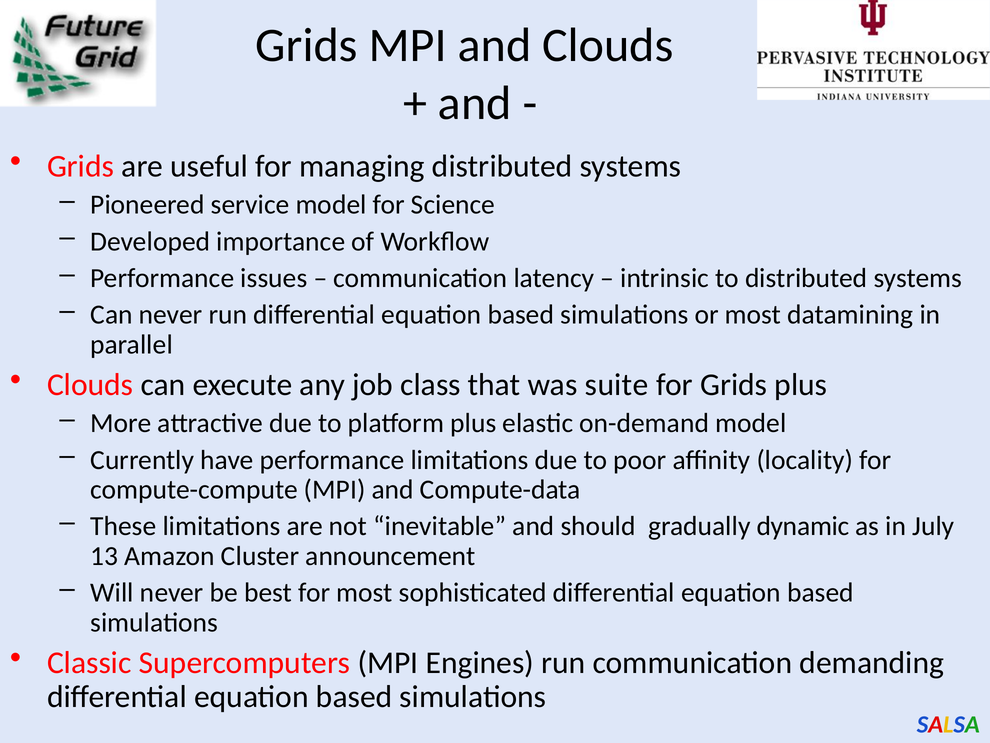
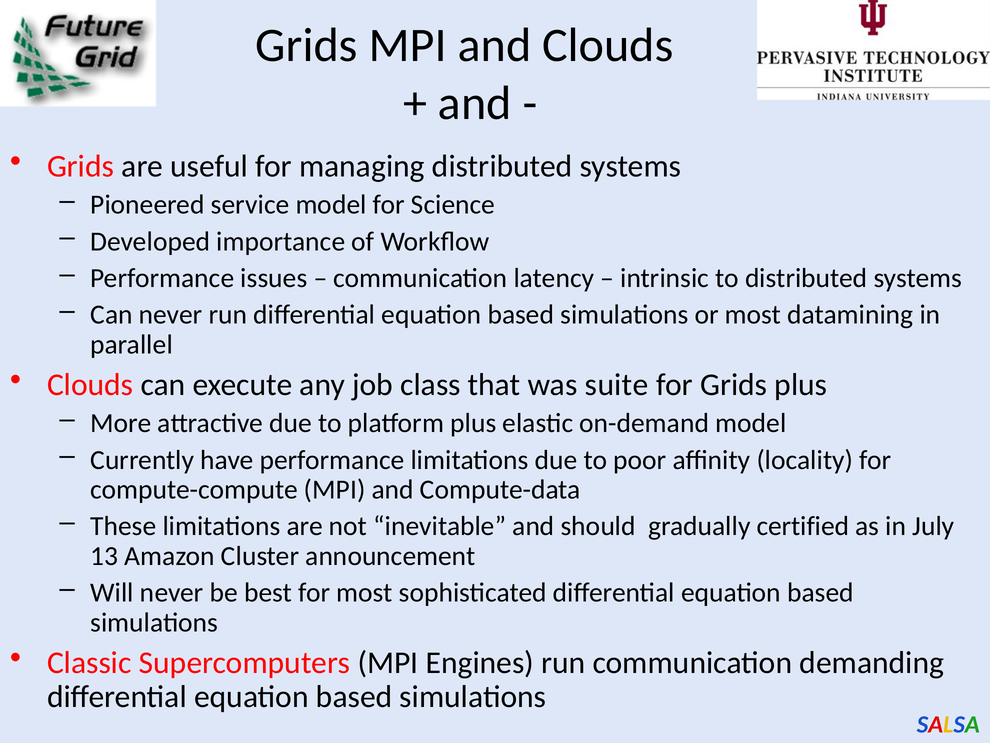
dynamic: dynamic -> certified
